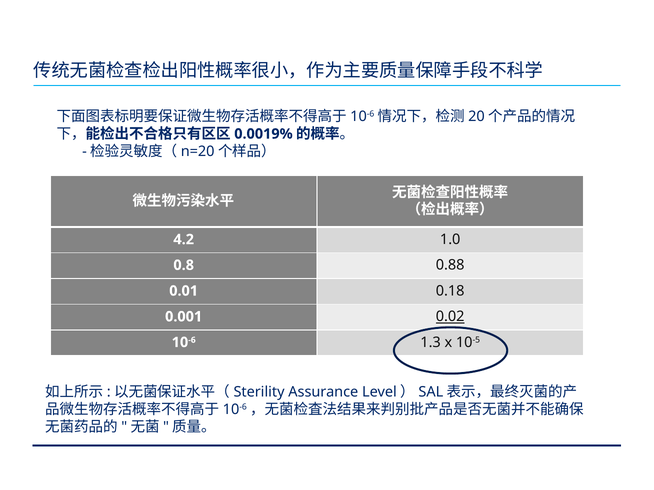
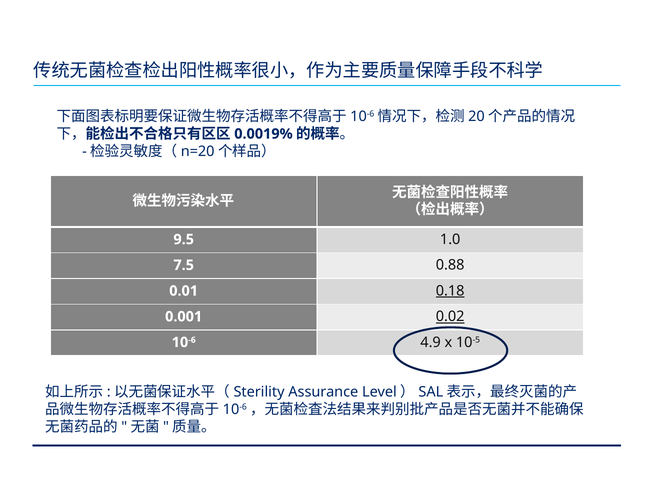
4.2: 4.2 -> 9.5
0.8: 0.8 -> 7.5
0.18 underline: none -> present
1.3: 1.3 -> 4.9
